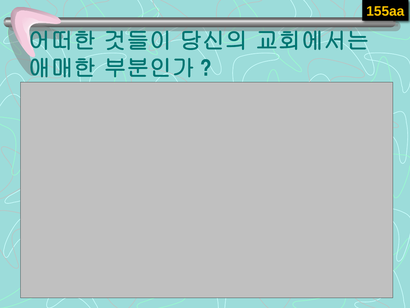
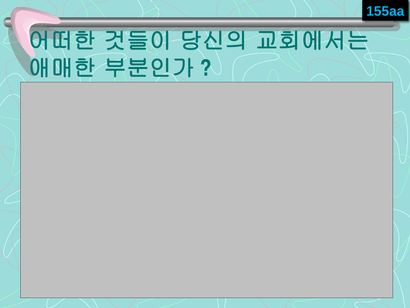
155aa colour: yellow -> light blue
